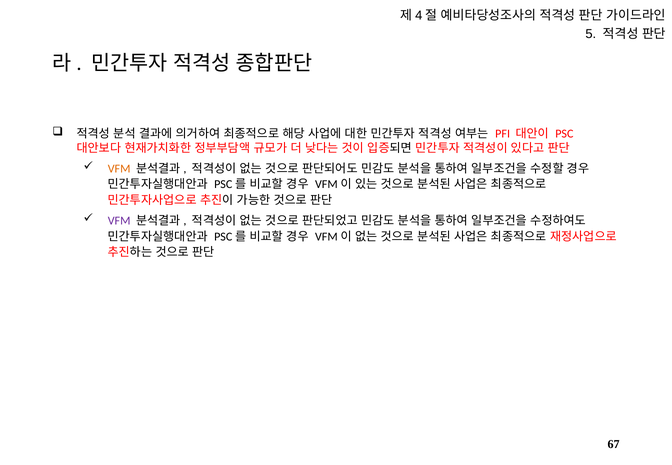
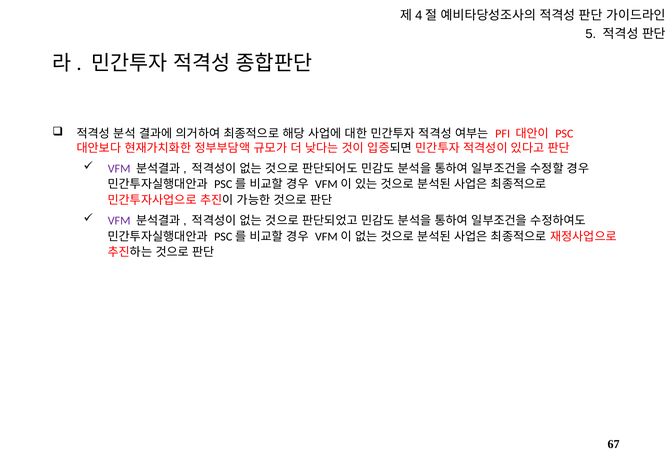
VFM at (119, 169) colour: orange -> purple
